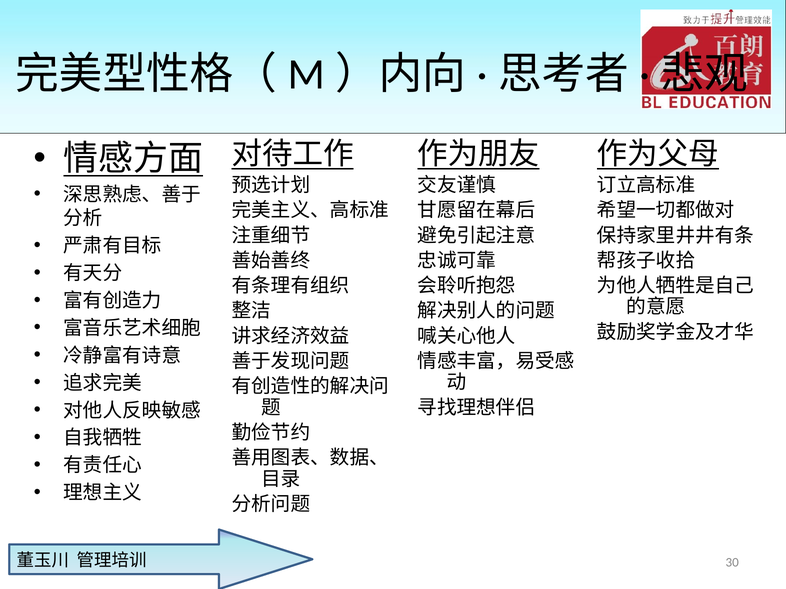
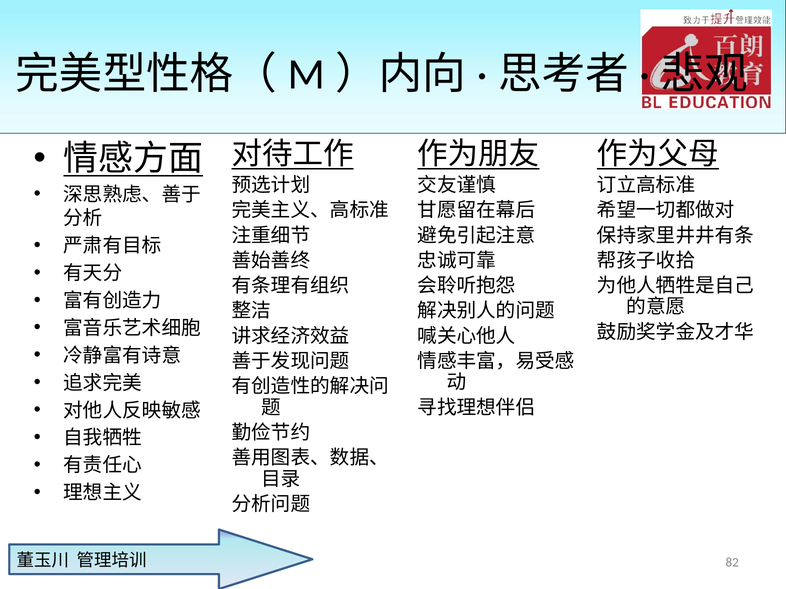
30: 30 -> 82
